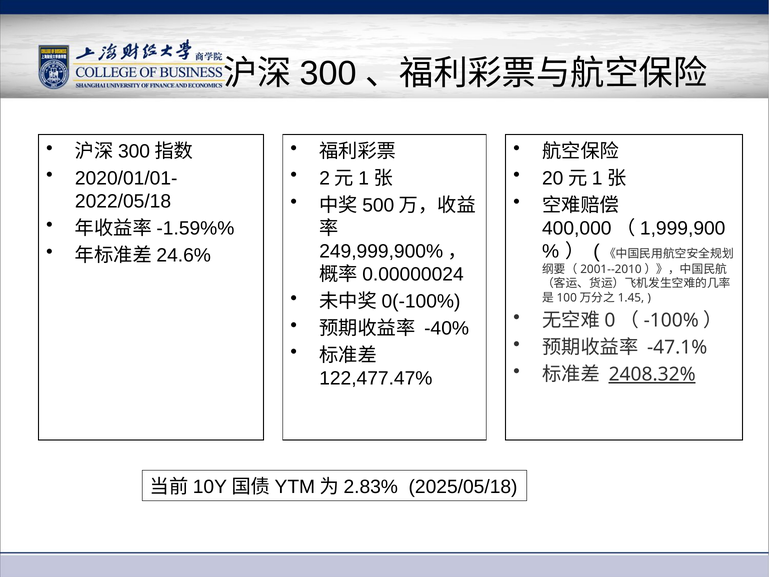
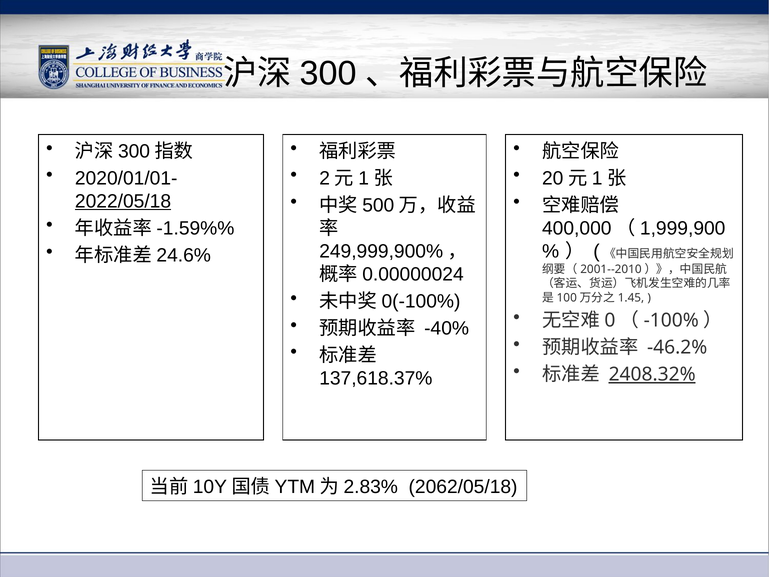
2022/05/18 underline: none -> present
-47.1%: -47.1% -> -46.2%
122,477.47%: 122,477.47% -> 137,618.37%
2025/05/18: 2025/05/18 -> 2062/05/18
